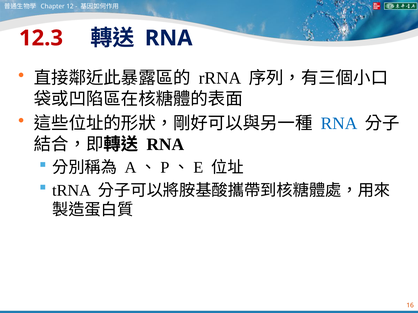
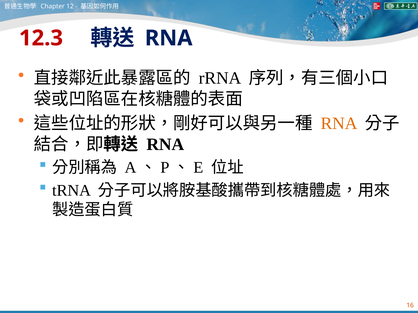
RNA at (339, 124) colour: blue -> orange
